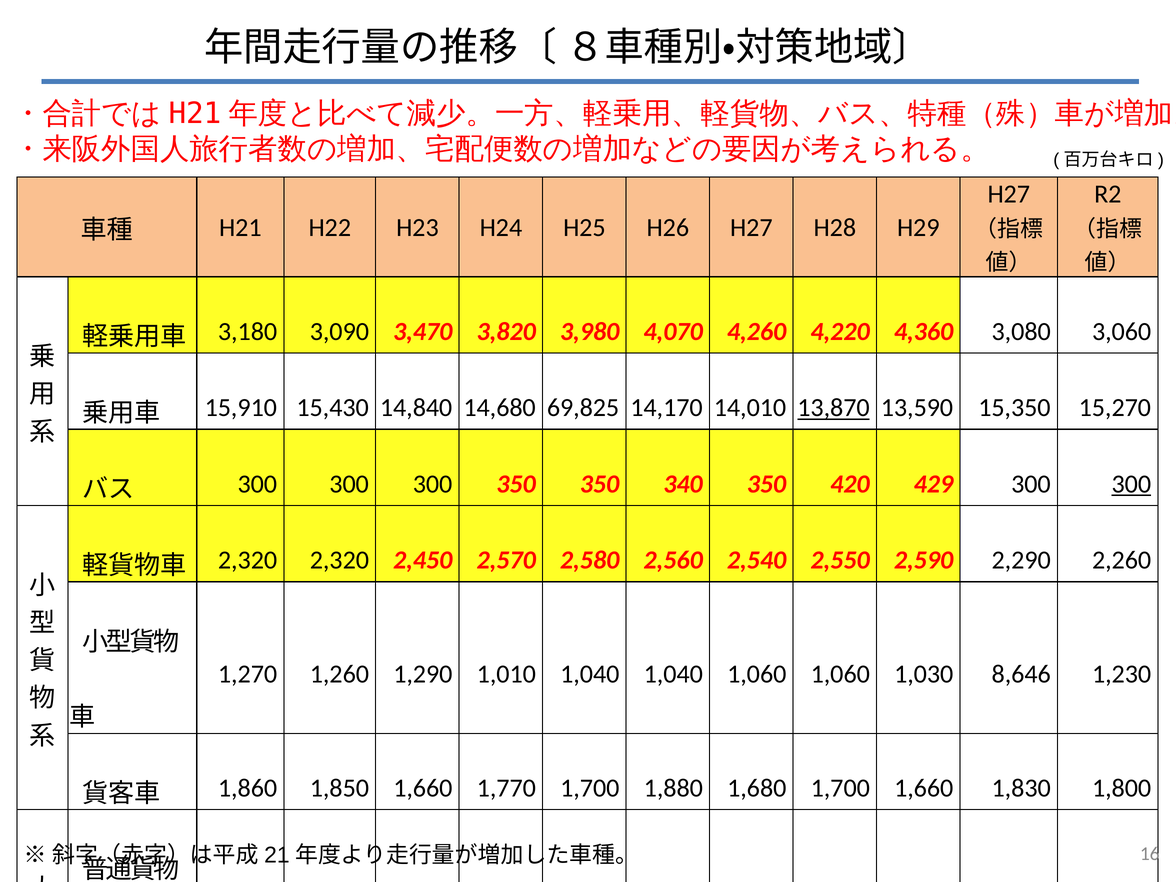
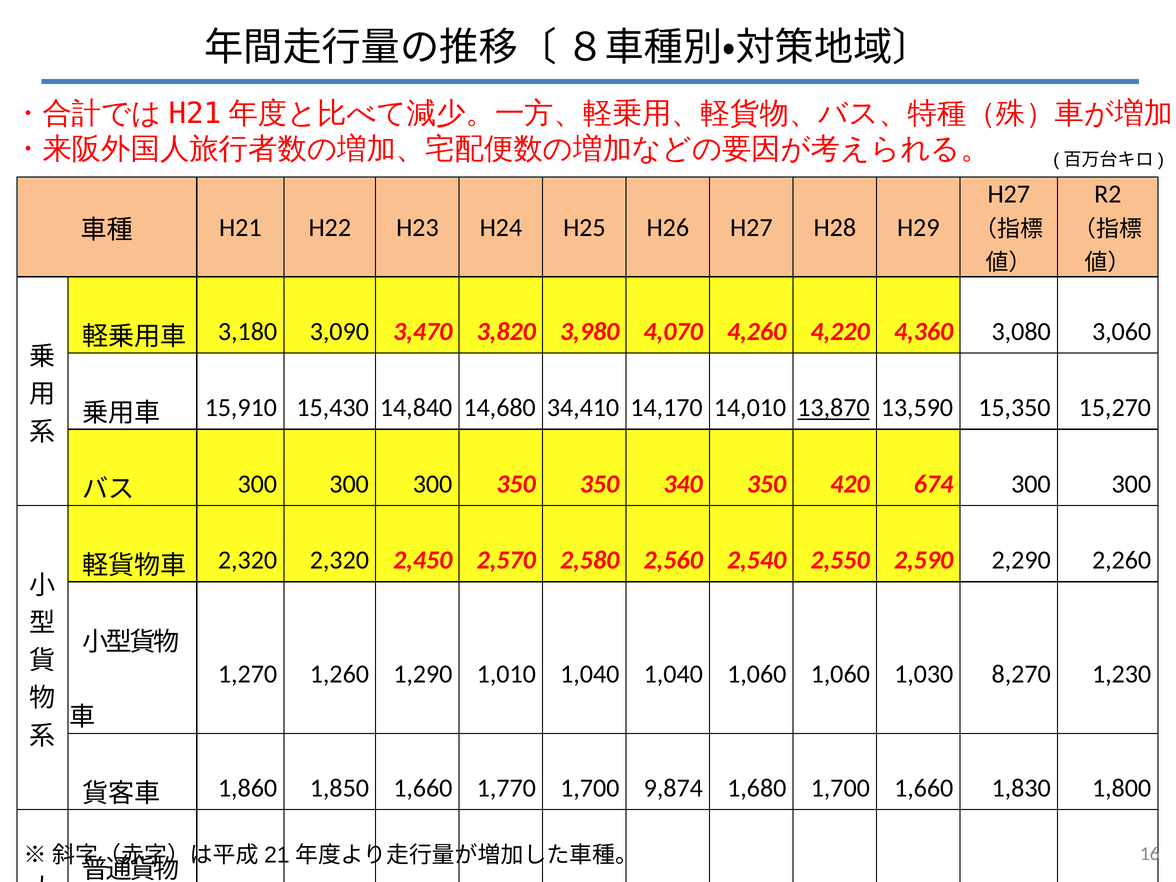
69,825: 69,825 -> 34,410
429: 429 -> 674
300 at (1131, 484) underline: present -> none
8,646: 8,646 -> 8,270
1,880: 1,880 -> 9,874
